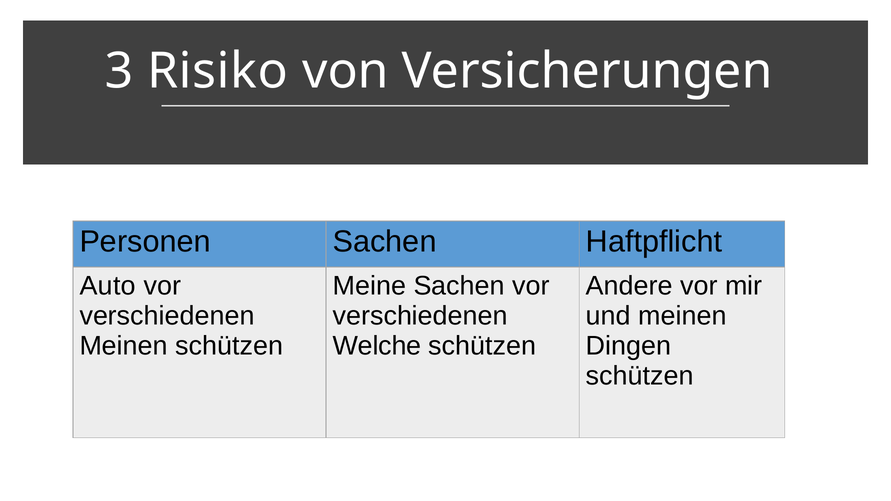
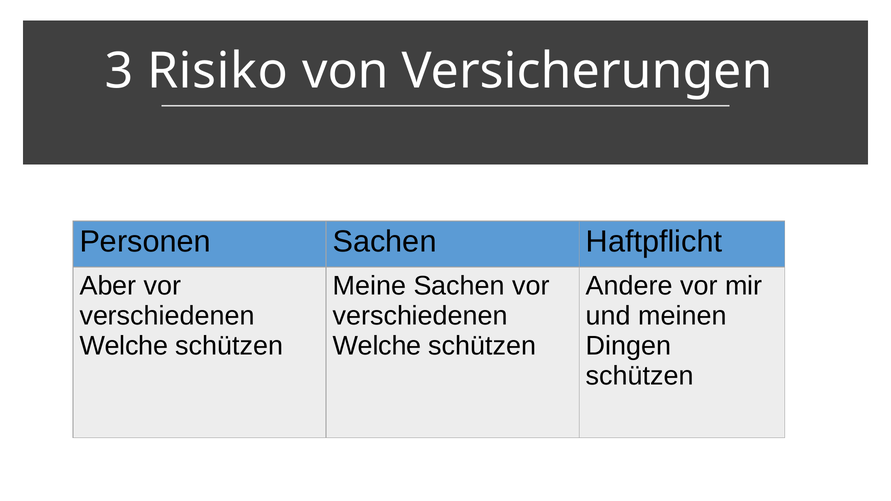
Auto: Auto -> Aber
Meinen at (124, 346): Meinen -> Welche
